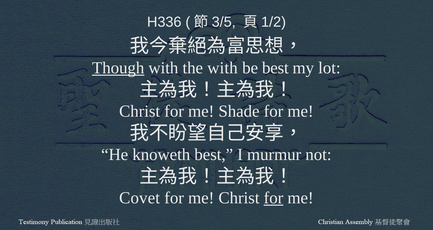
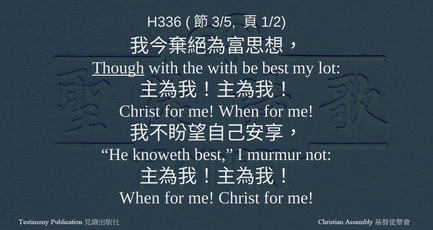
me Shade: Shade -> When
Covet at (140, 198): Covet -> When
for at (274, 198) underline: present -> none
